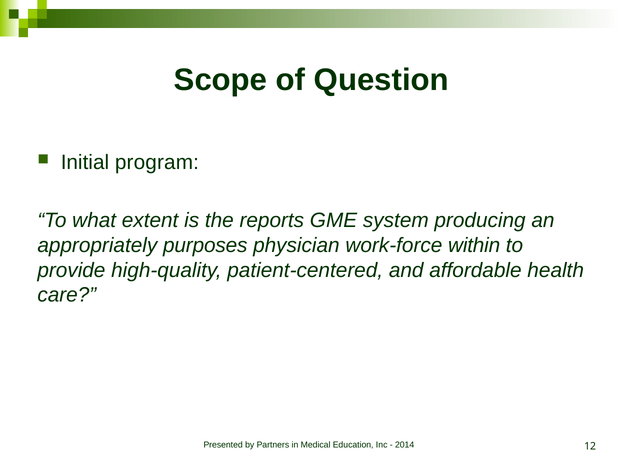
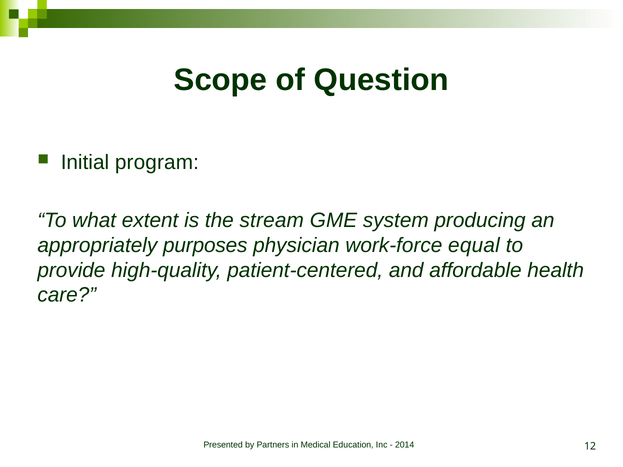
reports: reports -> stream
within: within -> equal
